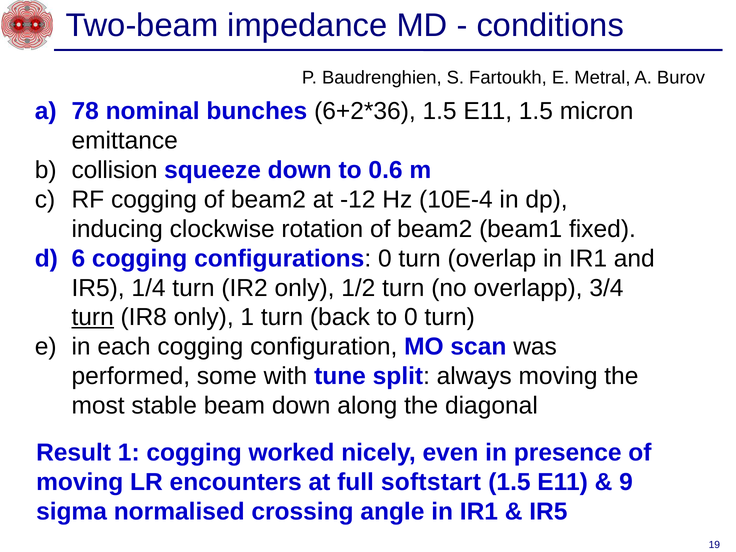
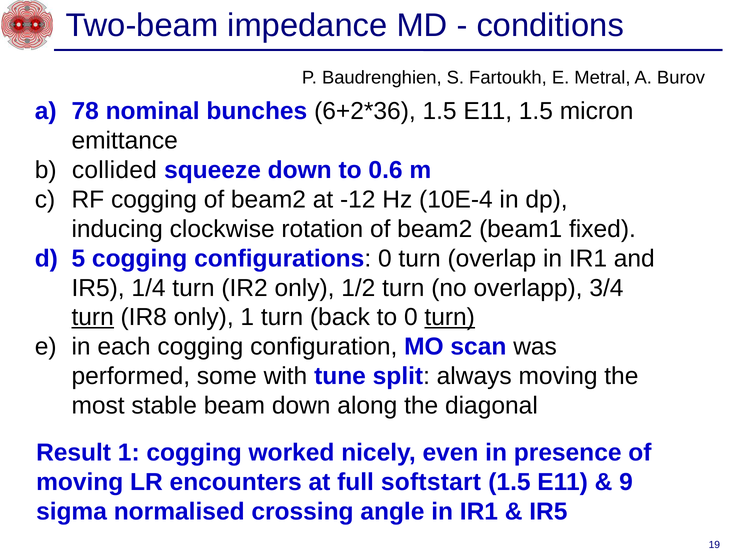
collision: collision -> collided
6: 6 -> 5
turn at (450, 317) underline: none -> present
